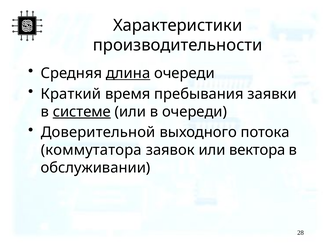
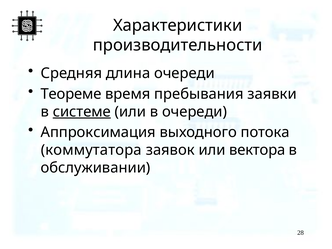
длина underline: present -> none
Краткий: Краткий -> Теореме
Доверительной: Доверительной -> Аппроксимация
